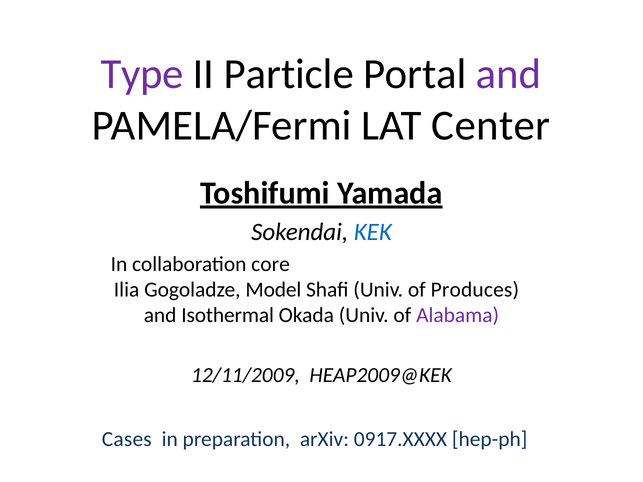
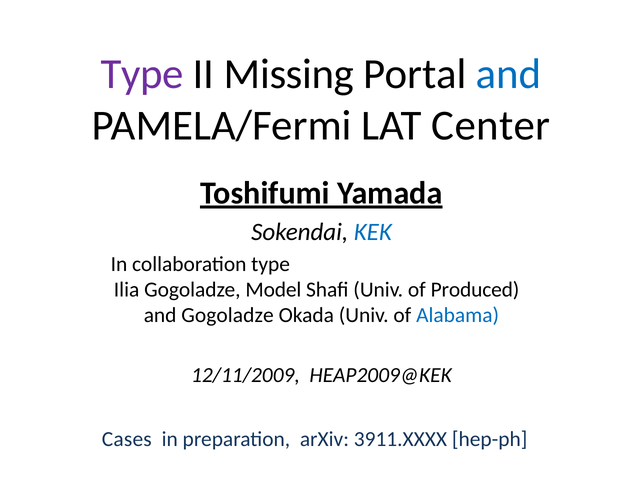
Particle: Particle -> Missing
and at (509, 74) colour: purple -> blue
collaboration core: core -> type
Produces: Produces -> Produced
and Isothermal: Isothermal -> Gogoladze
Alabama colour: purple -> blue
0917.XXXX: 0917.XXXX -> 3911.XXXX
